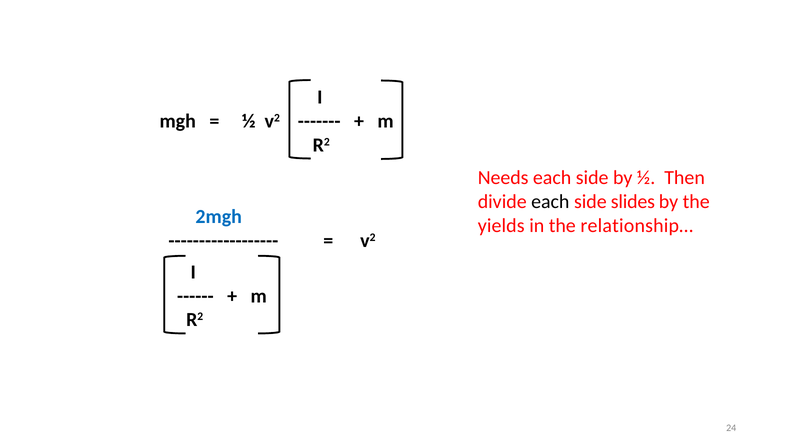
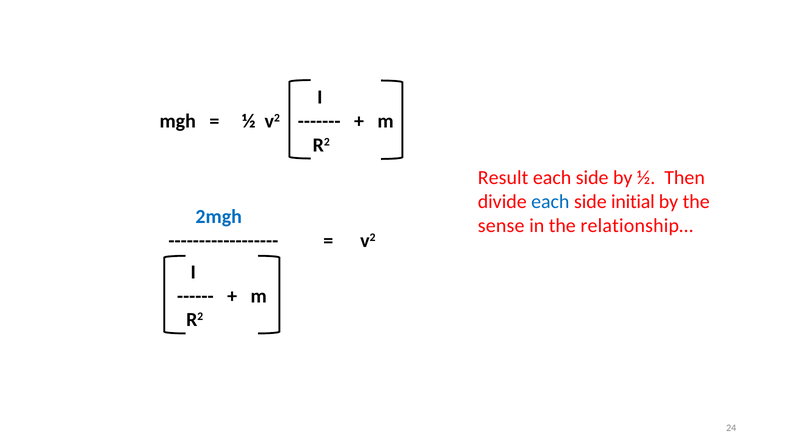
Needs: Needs -> Result
each at (550, 202) colour: black -> blue
slides: slides -> initial
yields: yields -> sense
